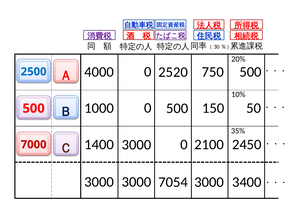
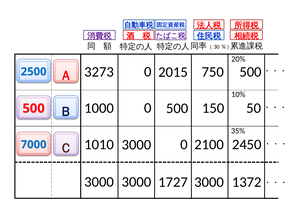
2520: 2520 -> 2015
4000: 4000 -> 3273
1400: 1400 -> 1010
7000 colour: red -> blue
3400: 3400 -> 1372
7054: 7054 -> 1727
